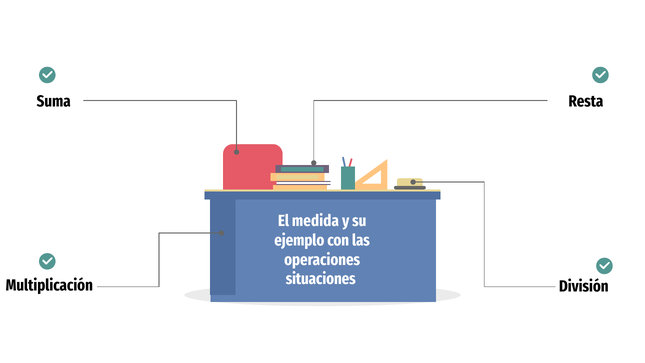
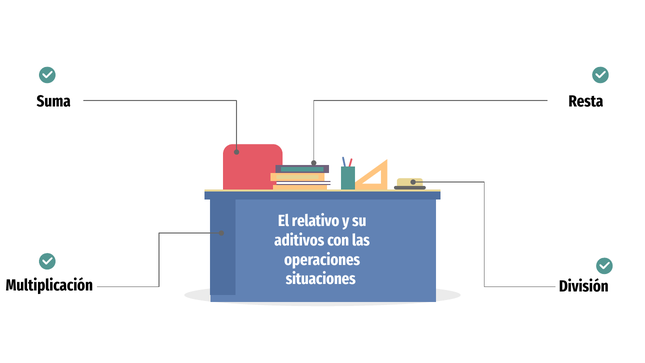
medida: medida -> relativo
ejemplo: ejemplo -> aditivos
